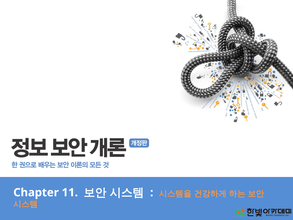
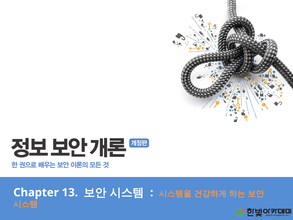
11: 11 -> 13
